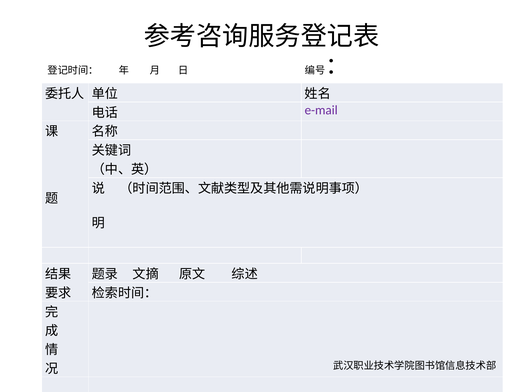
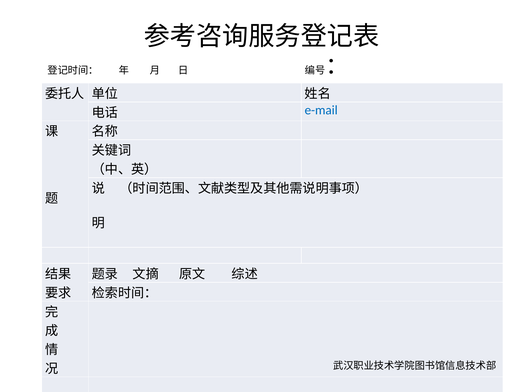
e-mail colour: purple -> blue
